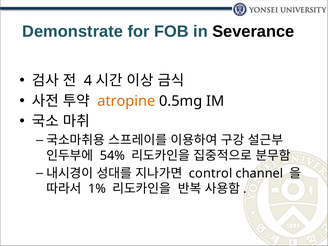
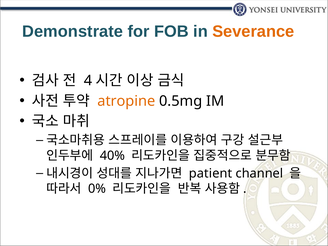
Severance colour: black -> orange
54%: 54% -> 40%
control: control -> patient
1%: 1% -> 0%
